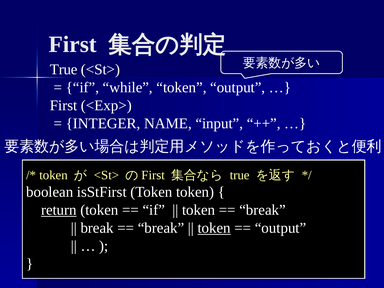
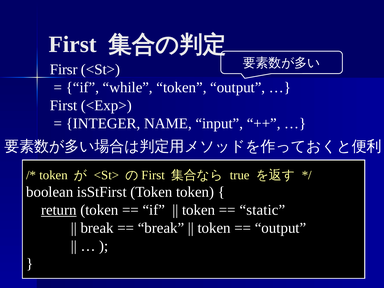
True at (64, 70): True -> Firsr
break at (263, 210): break -> static
token at (214, 228) underline: present -> none
